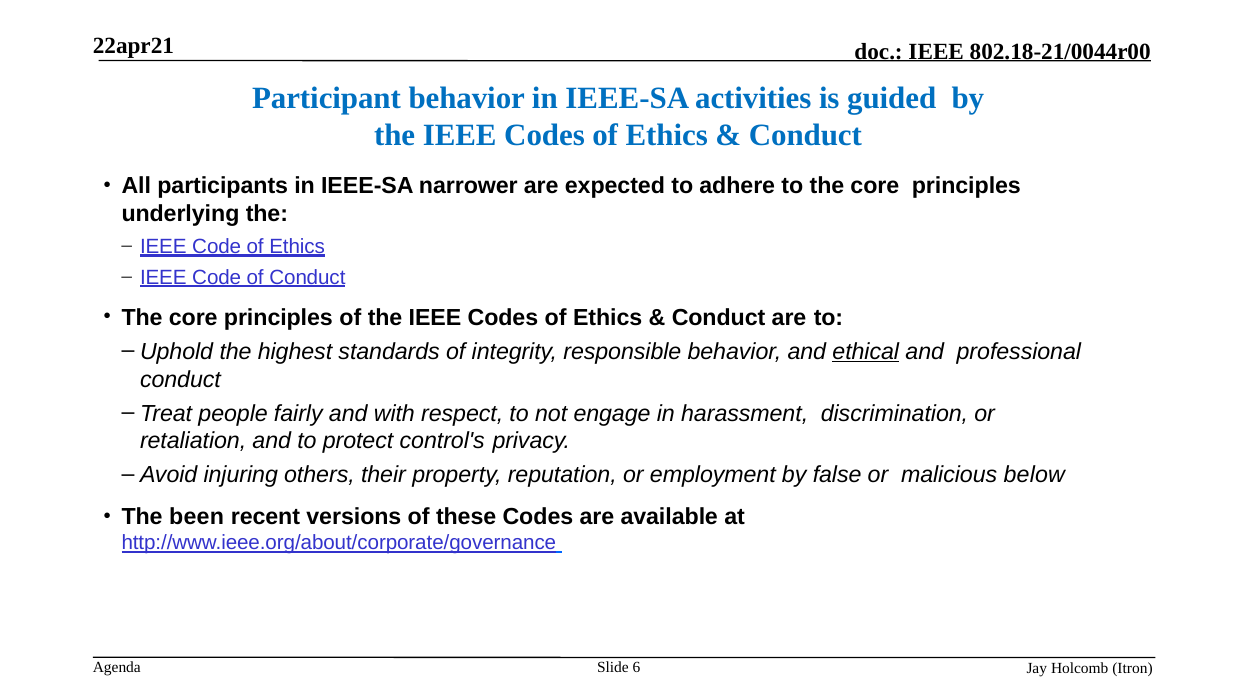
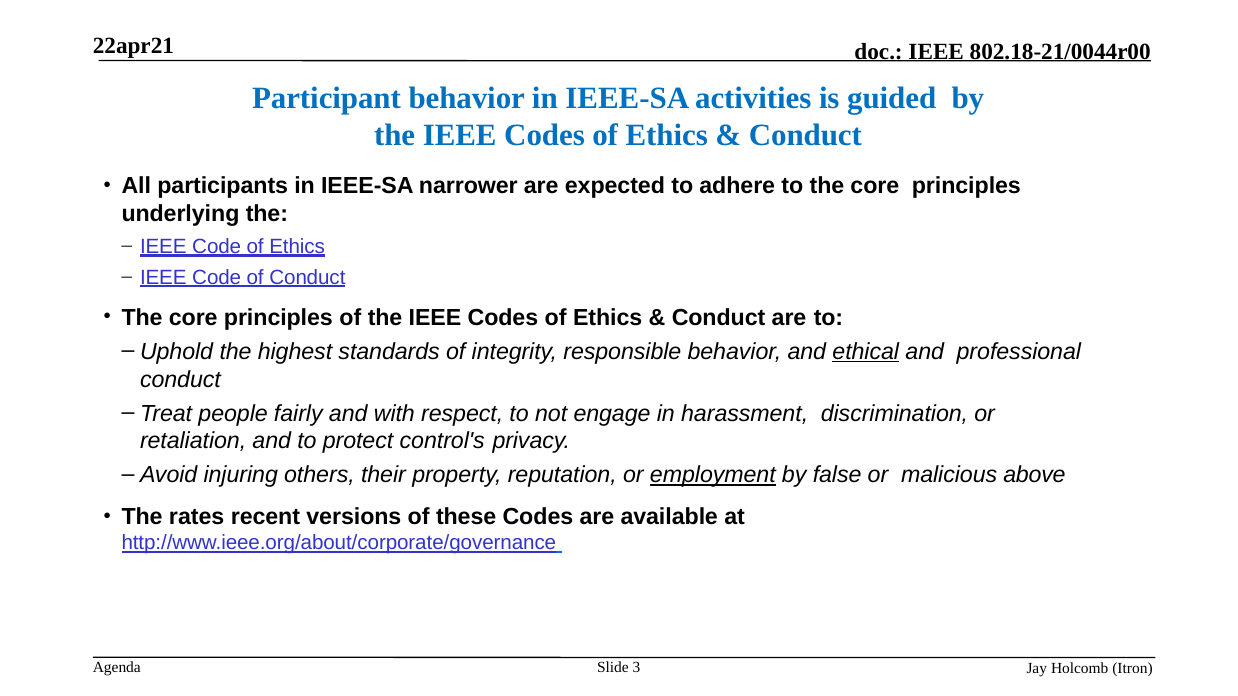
employment underline: none -> present
below: below -> above
been: been -> rates
6: 6 -> 3
